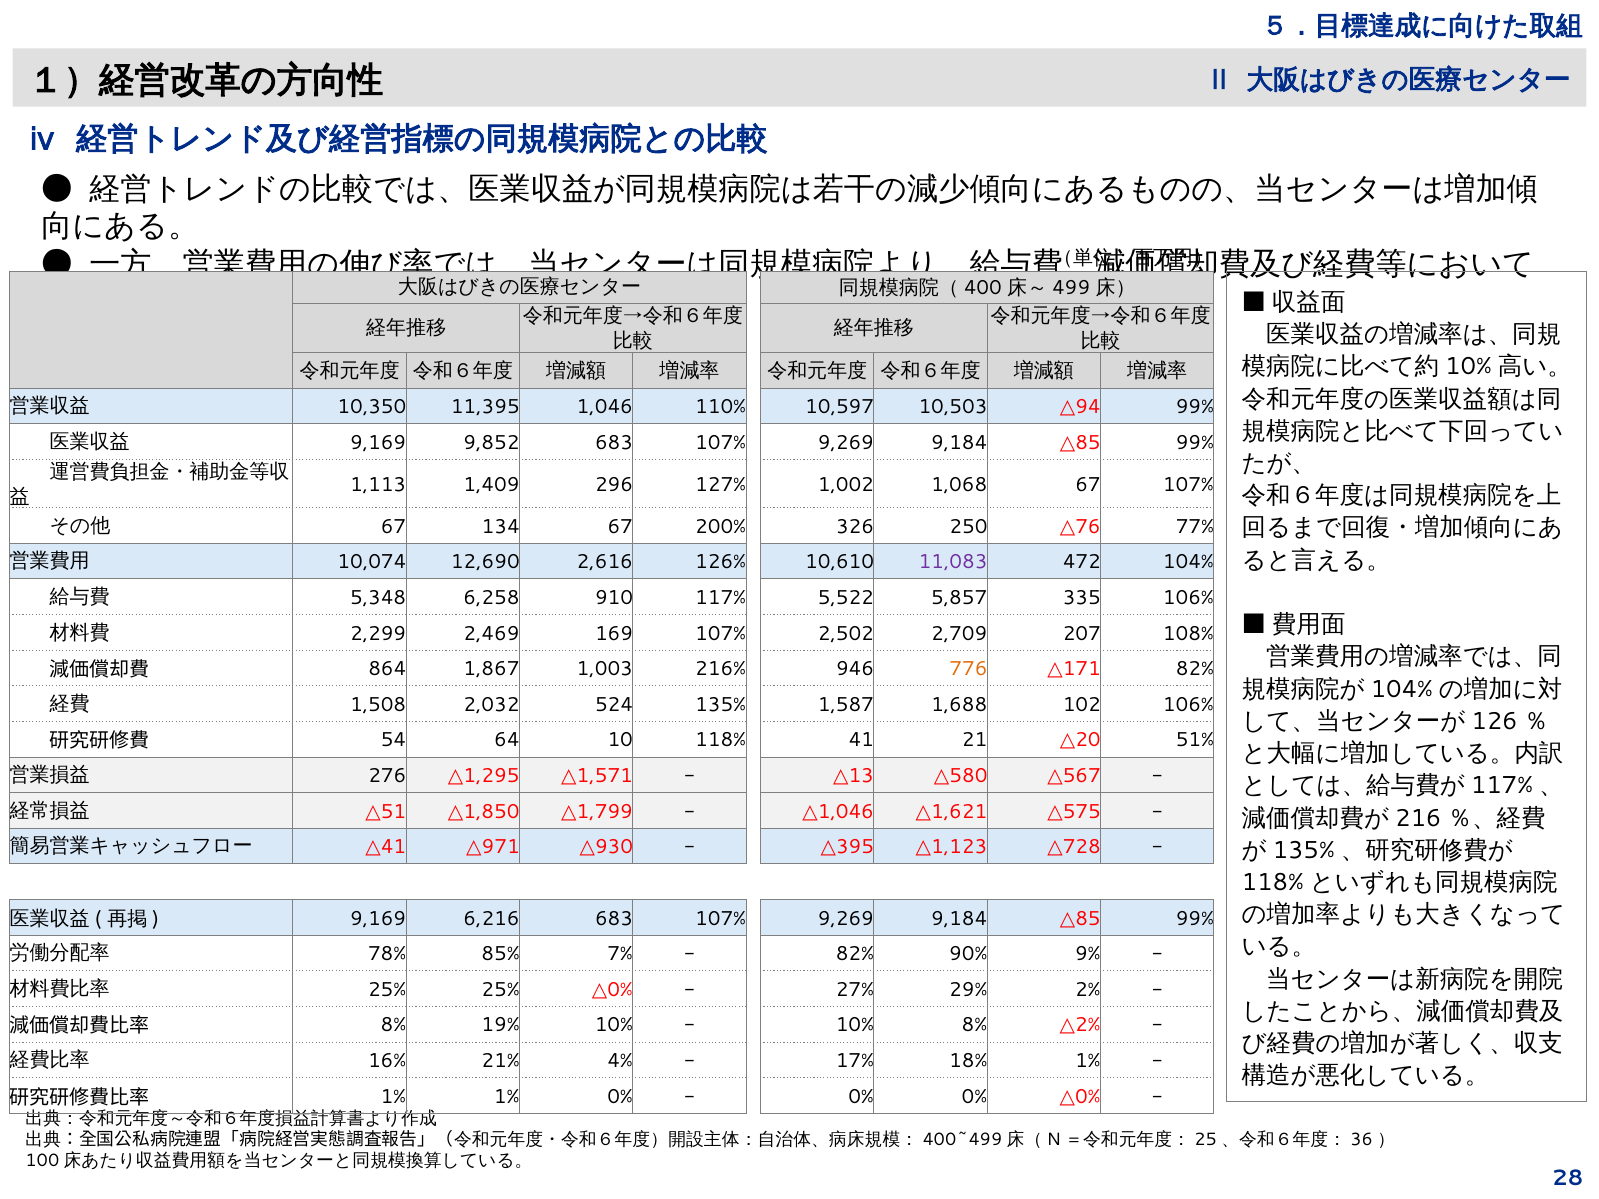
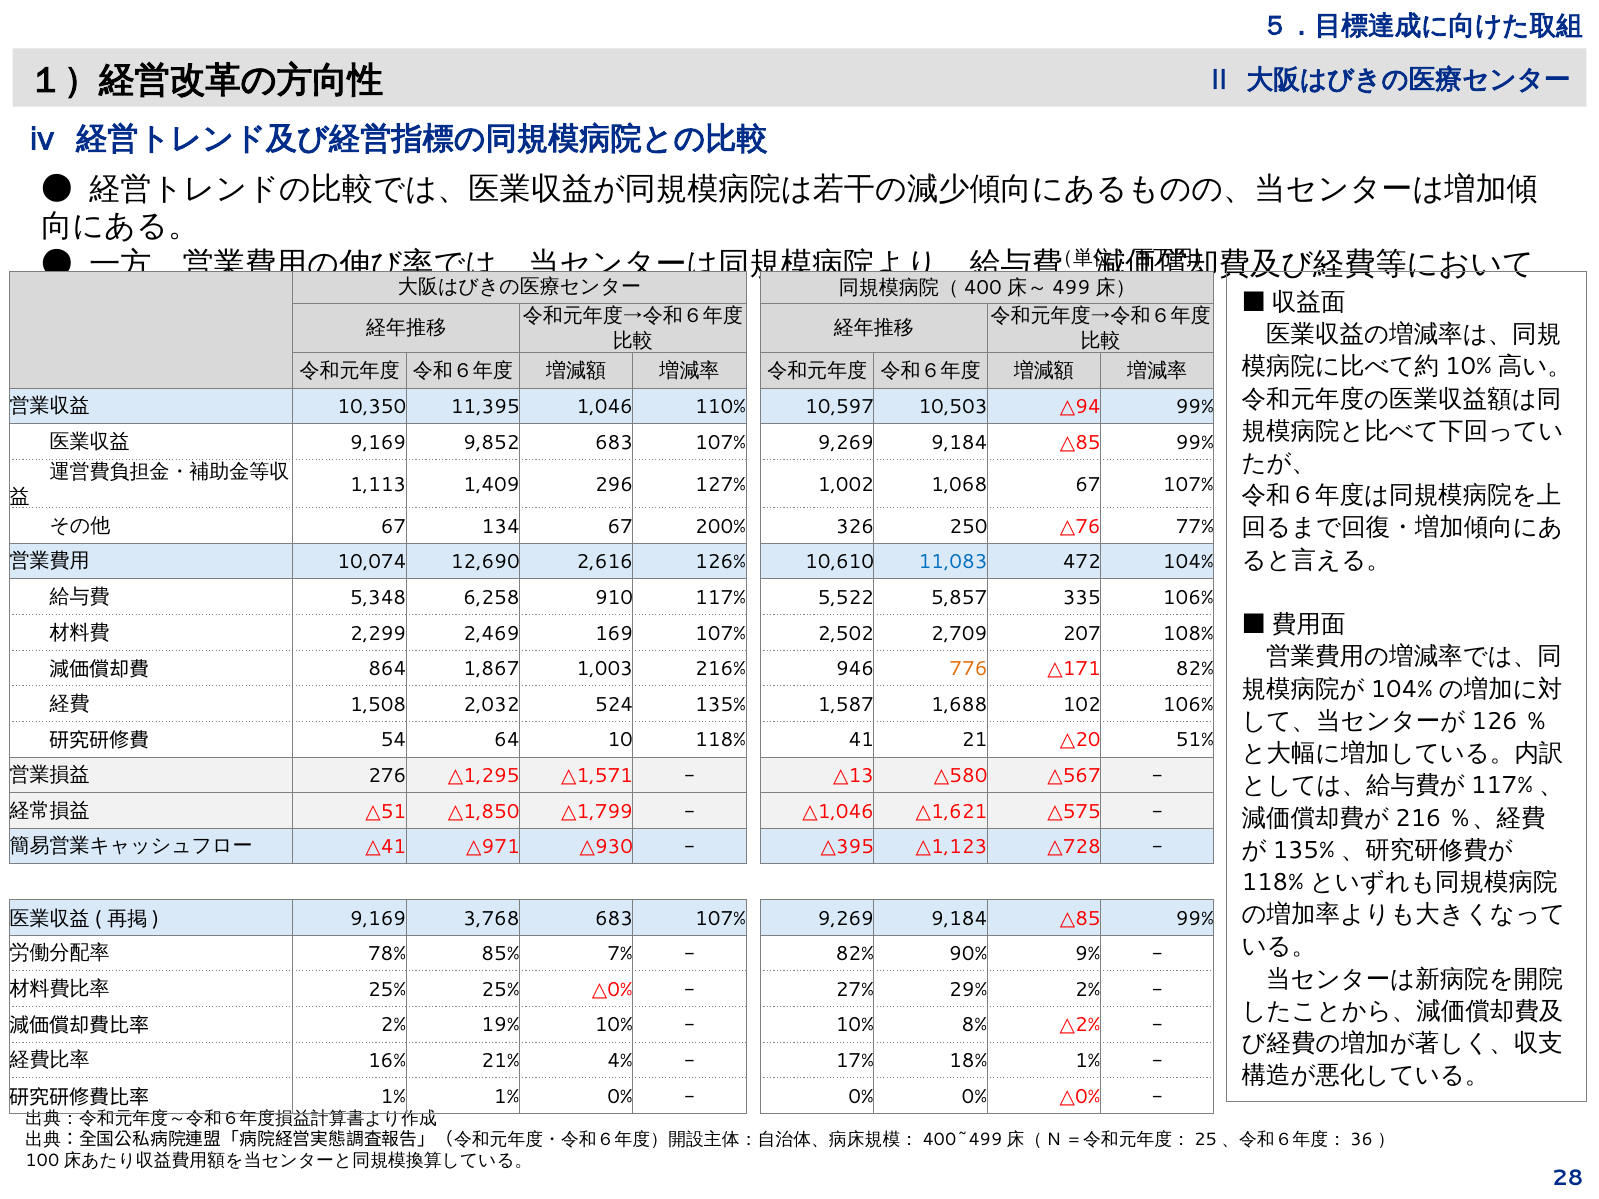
11,083 colour: purple -> blue
6,216: 6,216 -> 3,768
8% at (393, 1026): 8% -> 2%
